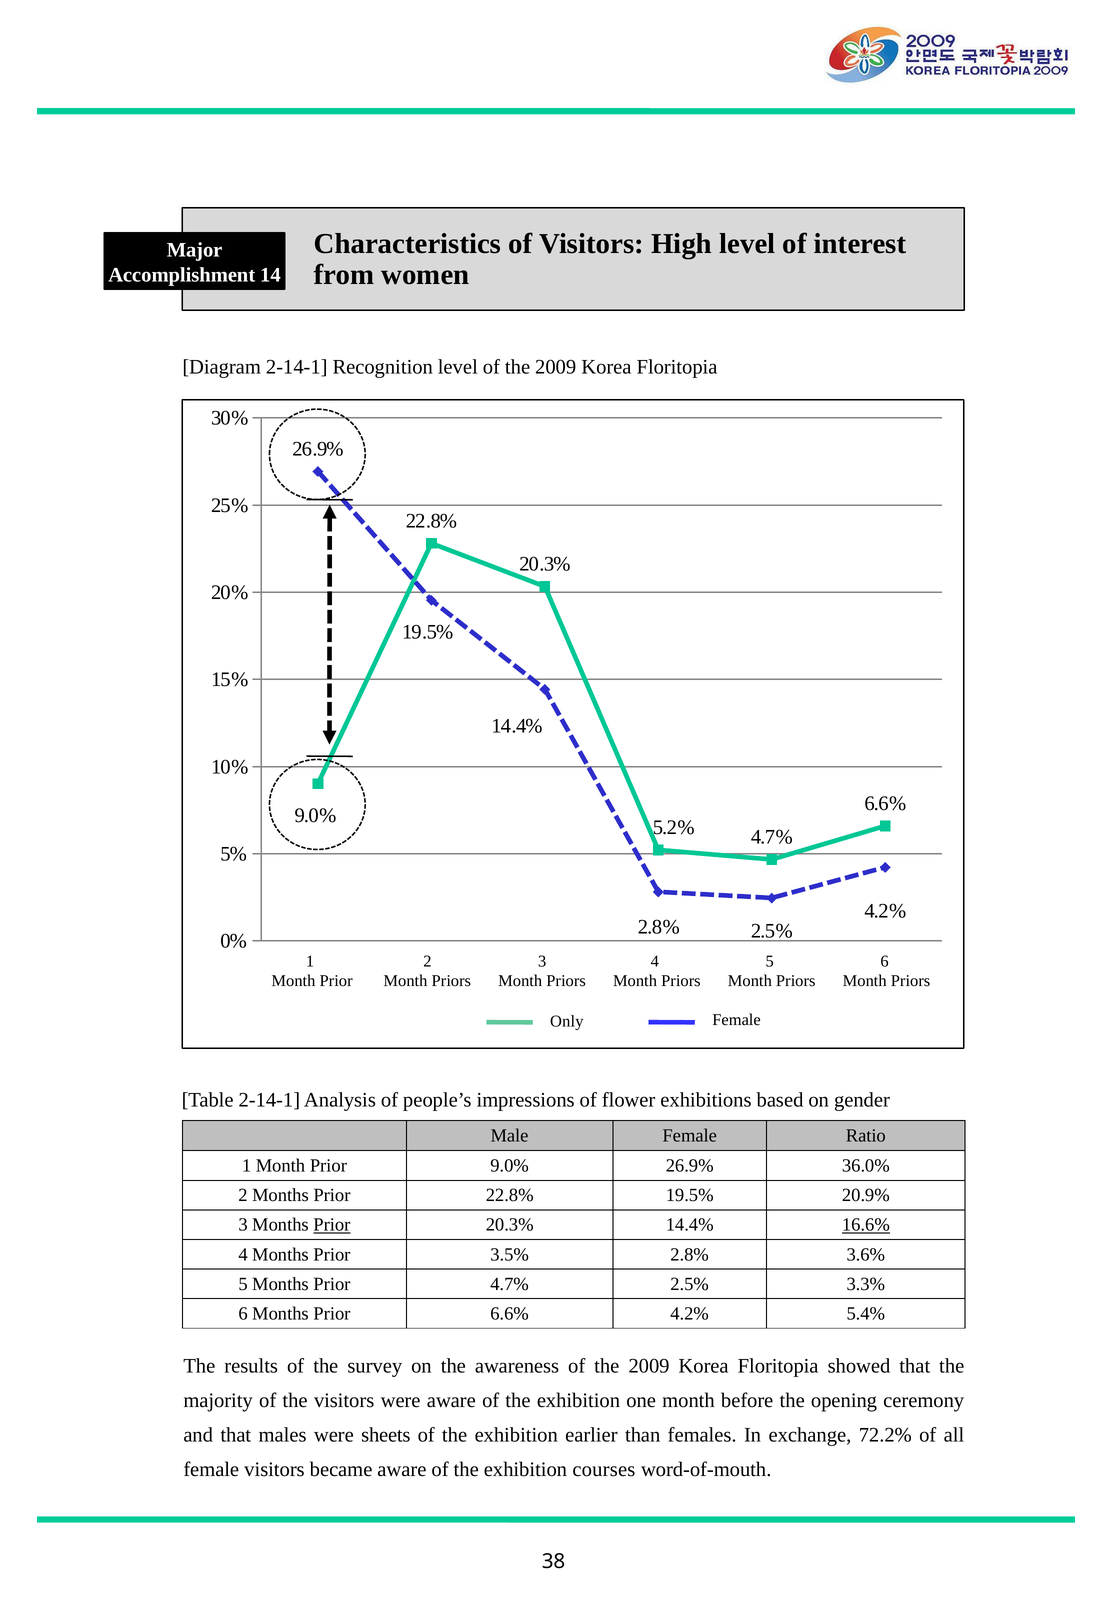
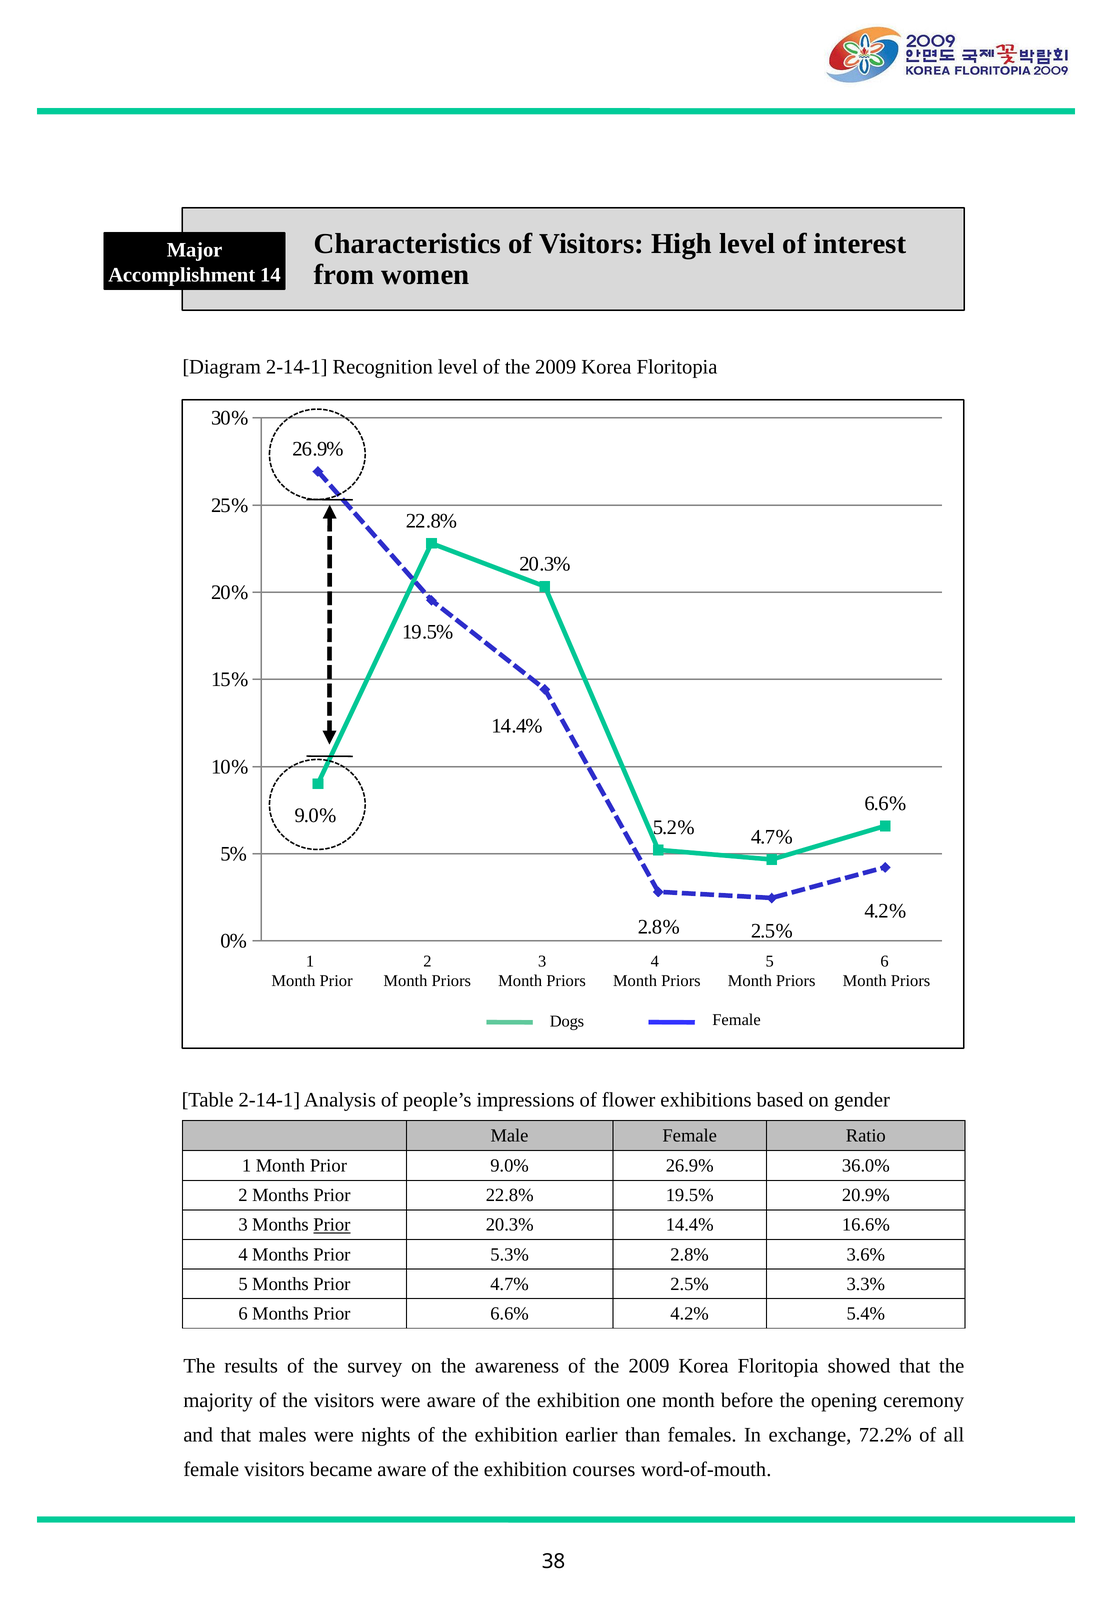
Only: Only -> Dogs
16.6% underline: present -> none
3.5%: 3.5% -> 5.3%
sheets: sheets -> nights
